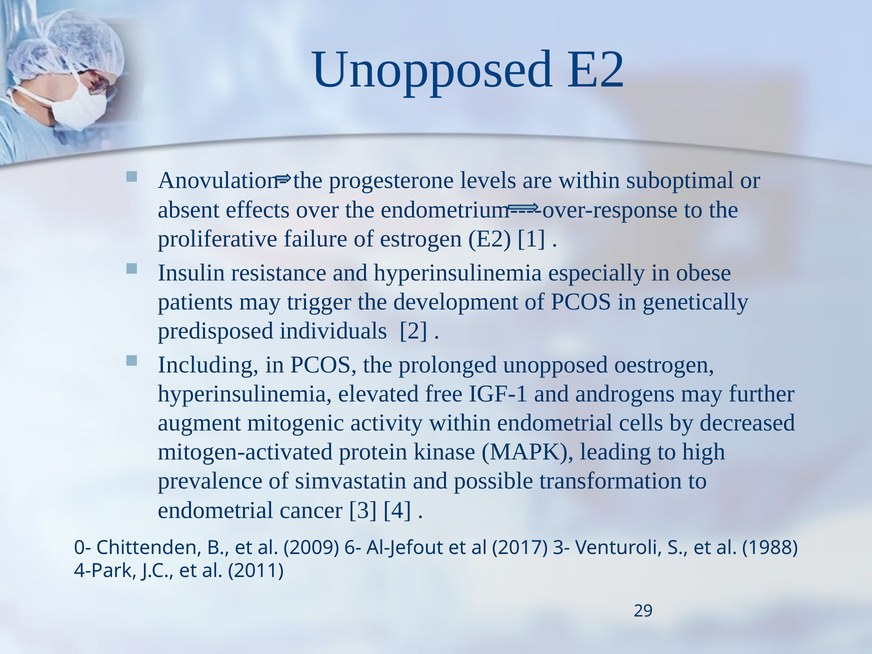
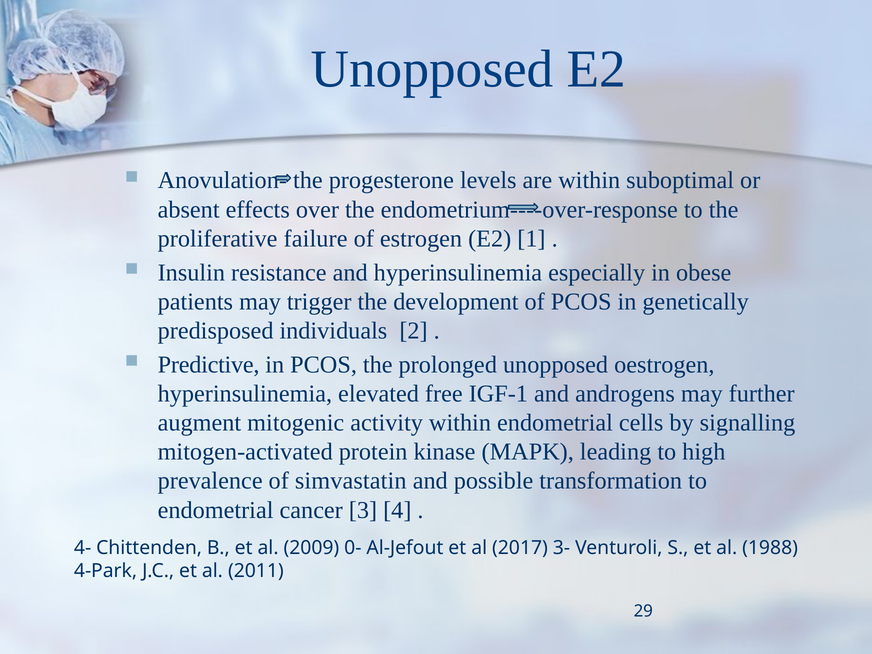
Including: Including -> Predictive
decreased: decreased -> signalling
0-: 0- -> 4-
6-: 6- -> 0-
